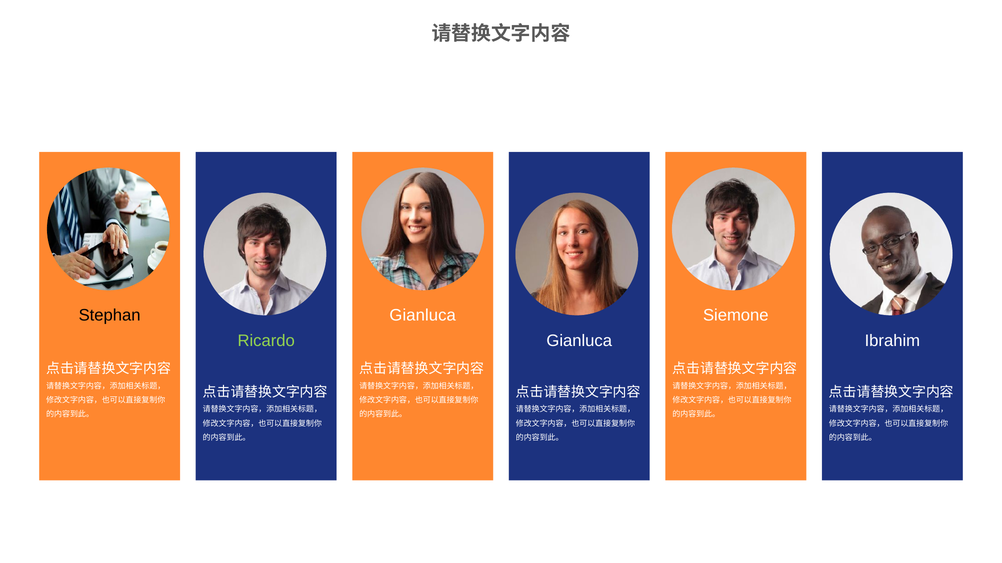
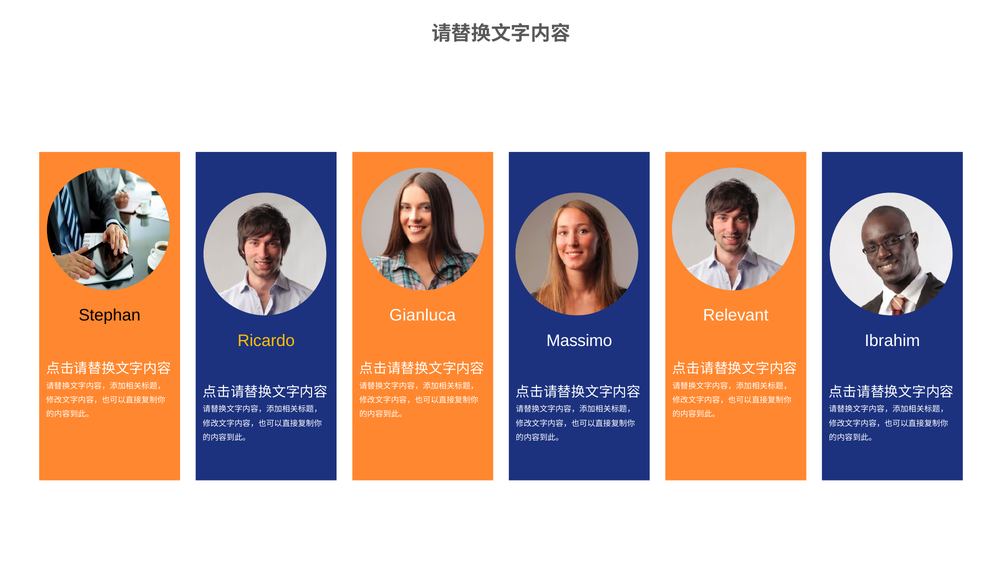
Siemone: Siemone -> Relevant
Ricardo colour: light green -> yellow
Gianluca at (579, 341): Gianluca -> Massimo
